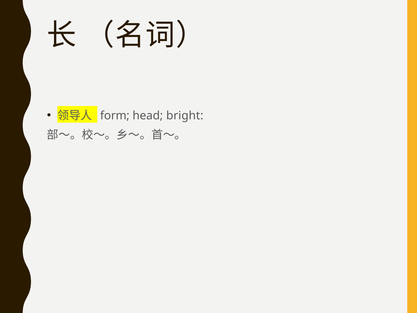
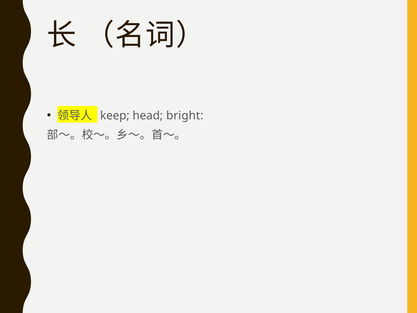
form: form -> keep
